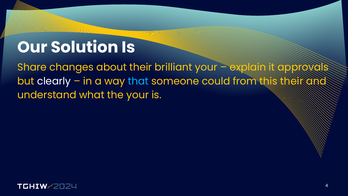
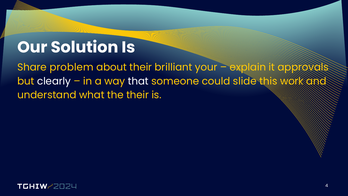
changes: changes -> problem
that colour: light blue -> white
from: from -> slide
this their: their -> work
the your: your -> their
